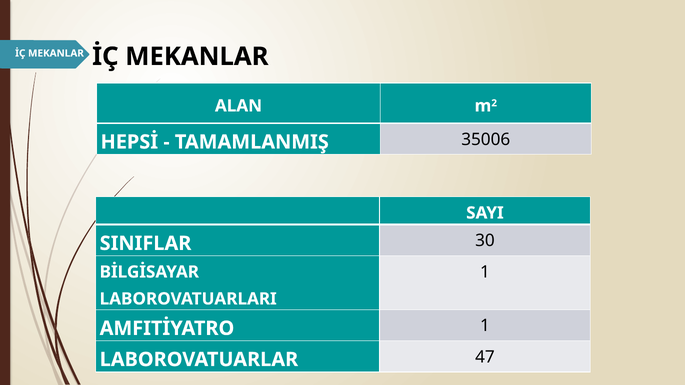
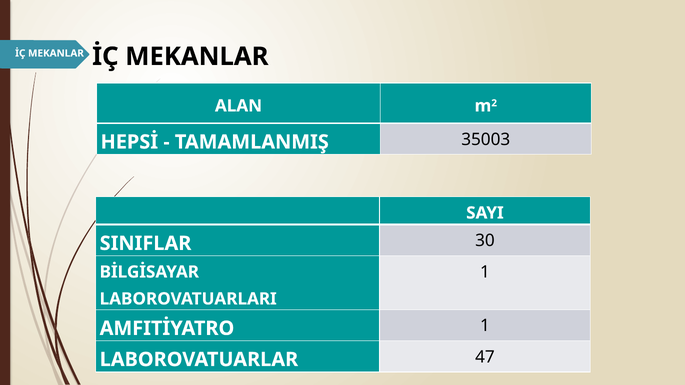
35006: 35006 -> 35003
